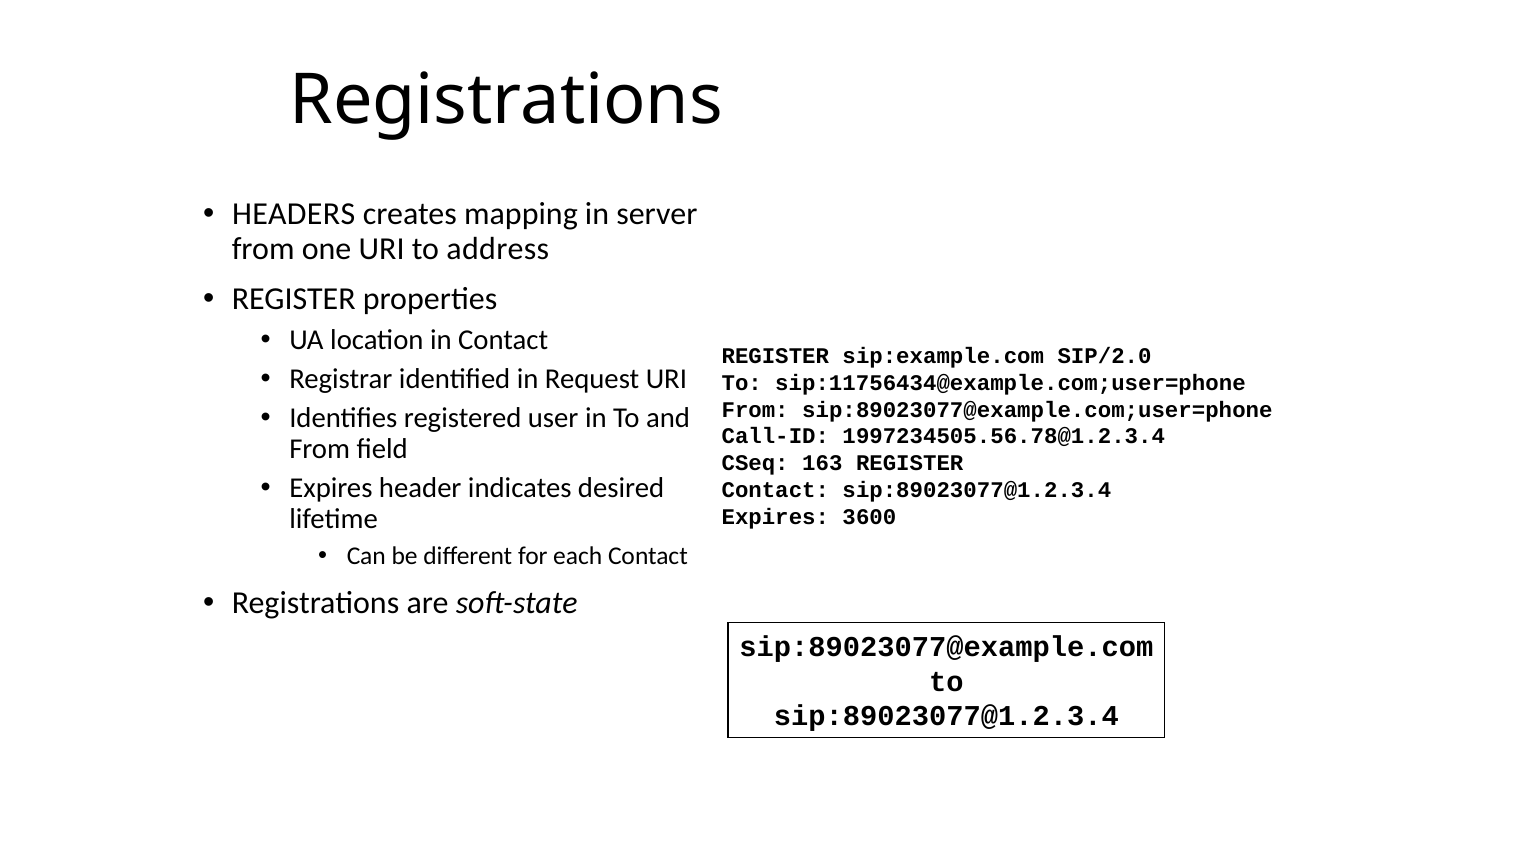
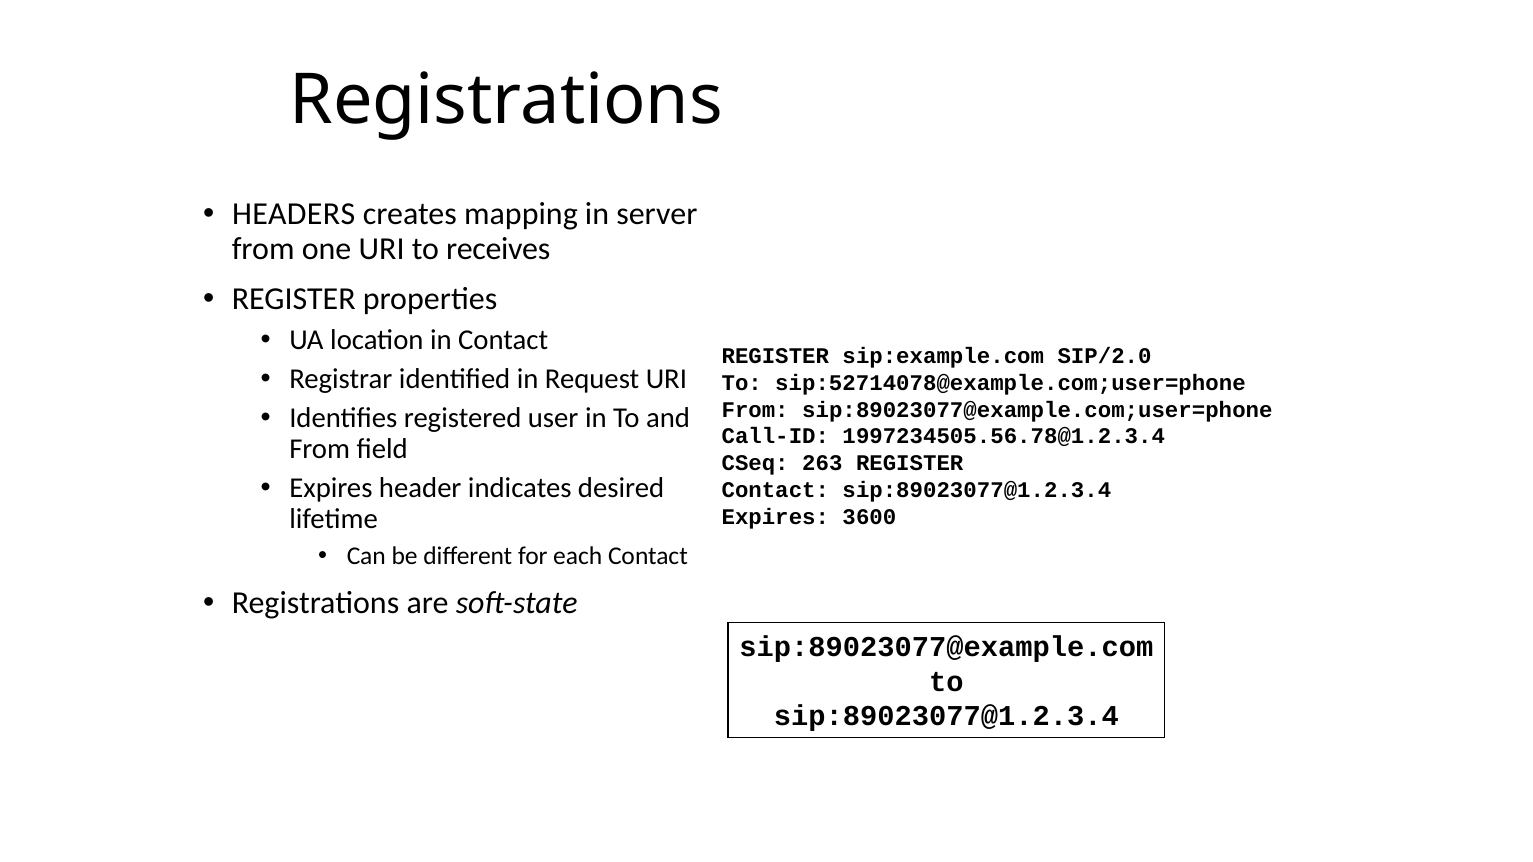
address: address -> receives
sip:11756434@example.com;user=phone: sip:11756434@example.com;user=phone -> sip:52714078@example.com;user=phone
163: 163 -> 263
